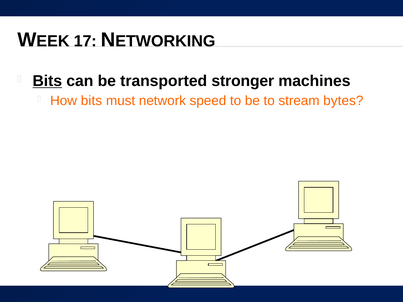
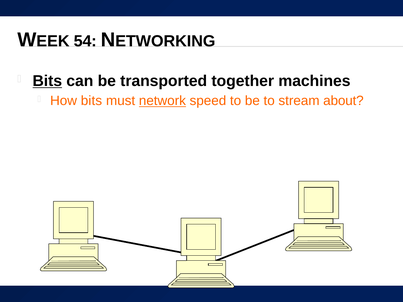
17: 17 -> 54
stronger: stronger -> together
network underline: none -> present
bytes: bytes -> about
